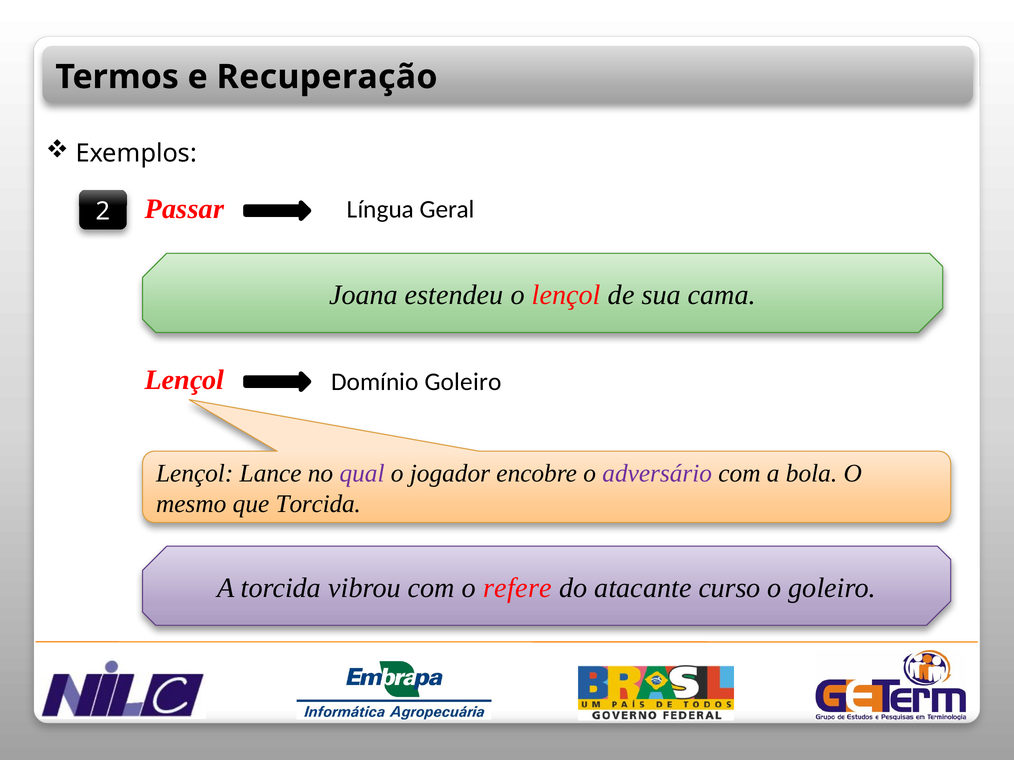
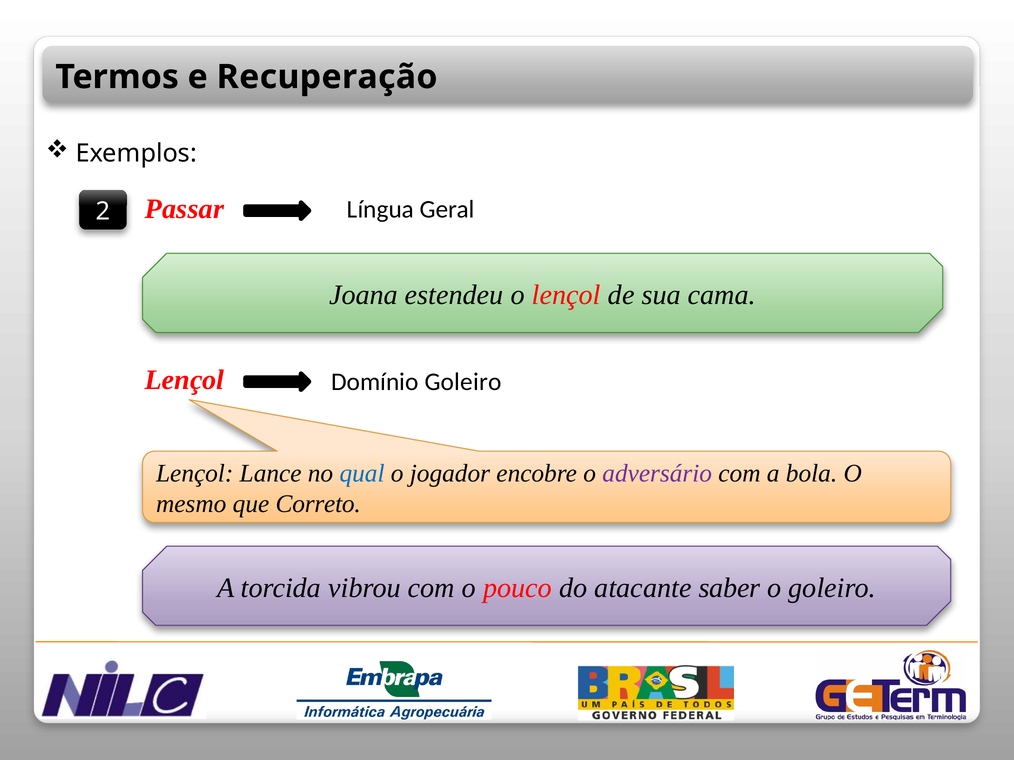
qual colour: purple -> blue
que Torcida: Torcida -> Correto
refere: refere -> pouco
curso: curso -> saber
